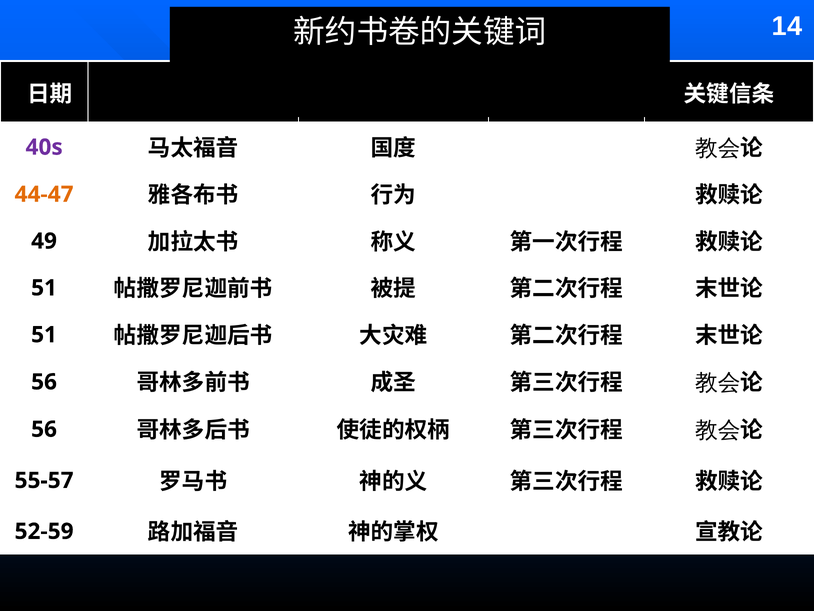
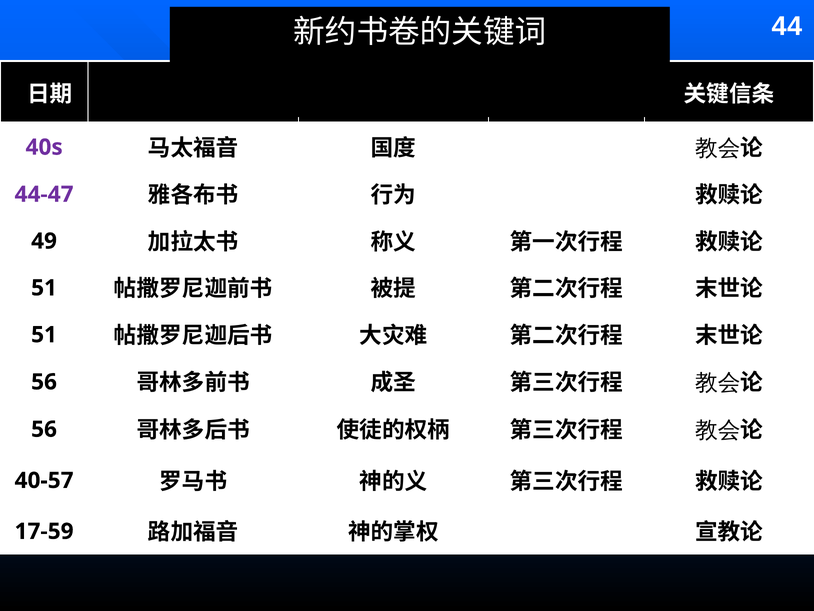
14: 14 -> 44
44-47 colour: orange -> purple
55-57: 55-57 -> 40-57
52-59: 52-59 -> 17-59
